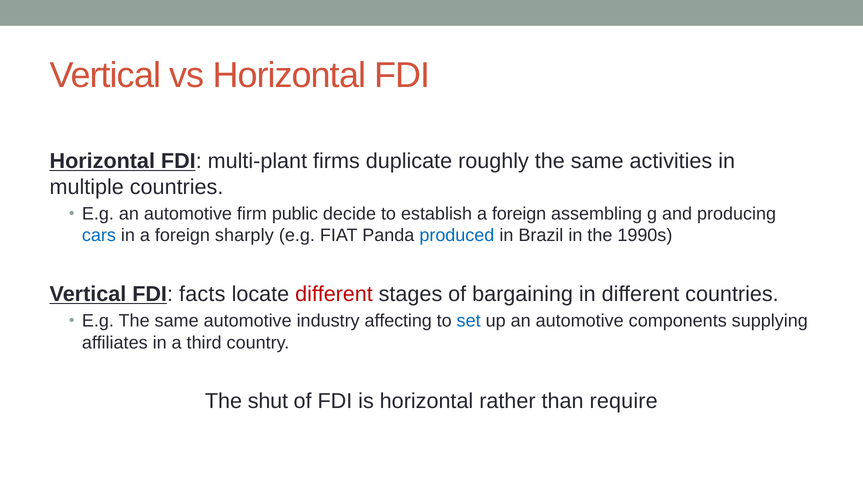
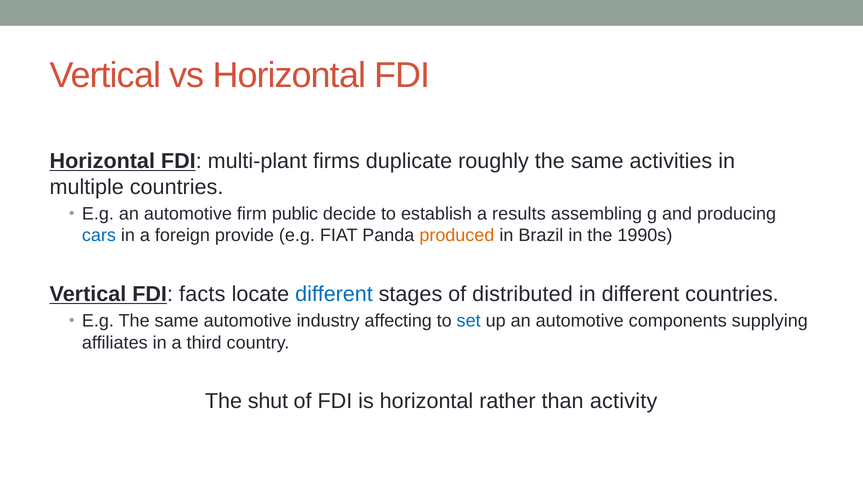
establish a foreign: foreign -> results
sharply: sharply -> provide
produced colour: blue -> orange
different at (334, 294) colour: red -> blue
bargaining: bargaining -> distributed
require: require -> activity
